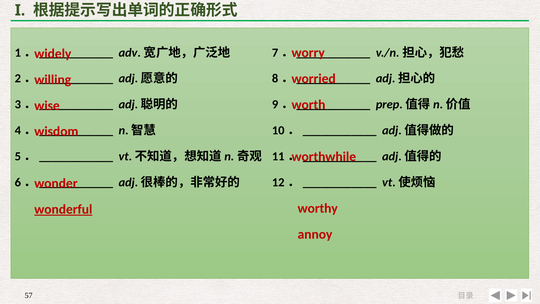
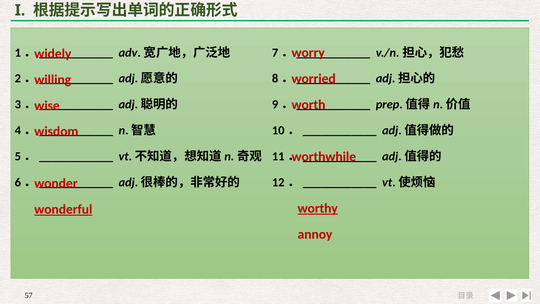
worthy underline: none -> present
